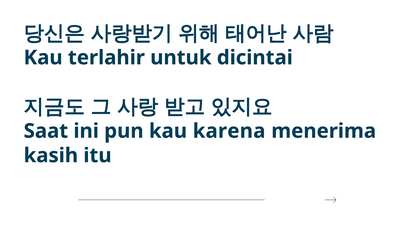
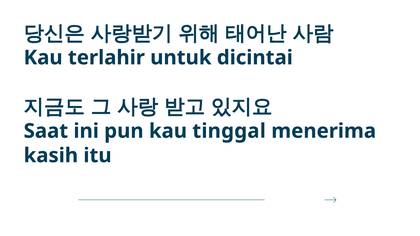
karena: karena -> tinggal
